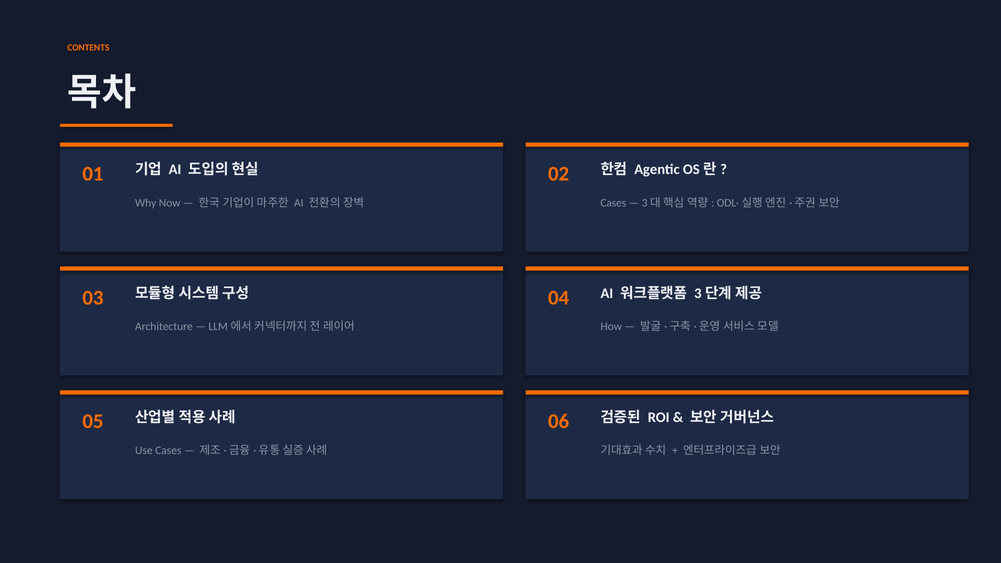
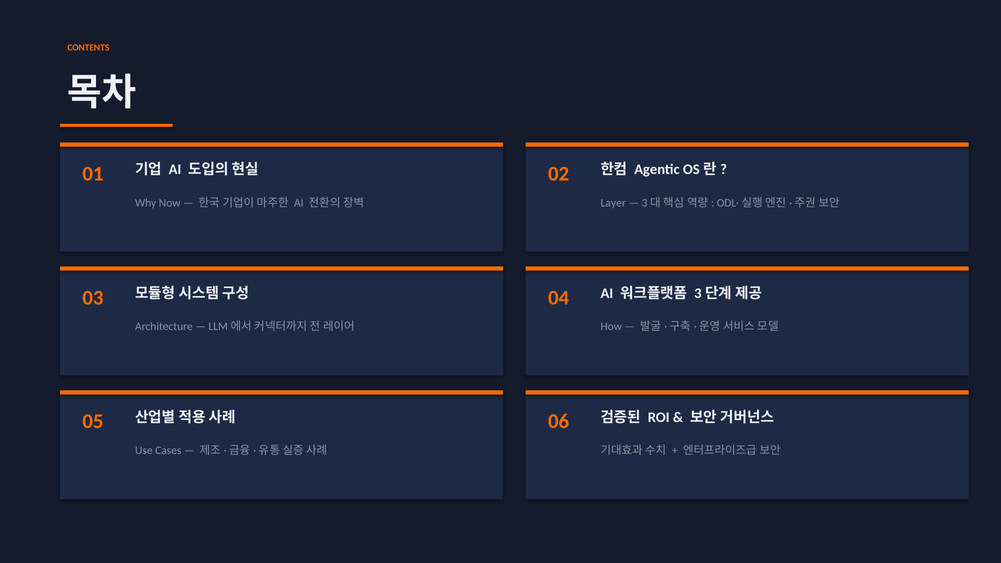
Cases at (613, 203): Cases -> Layer
